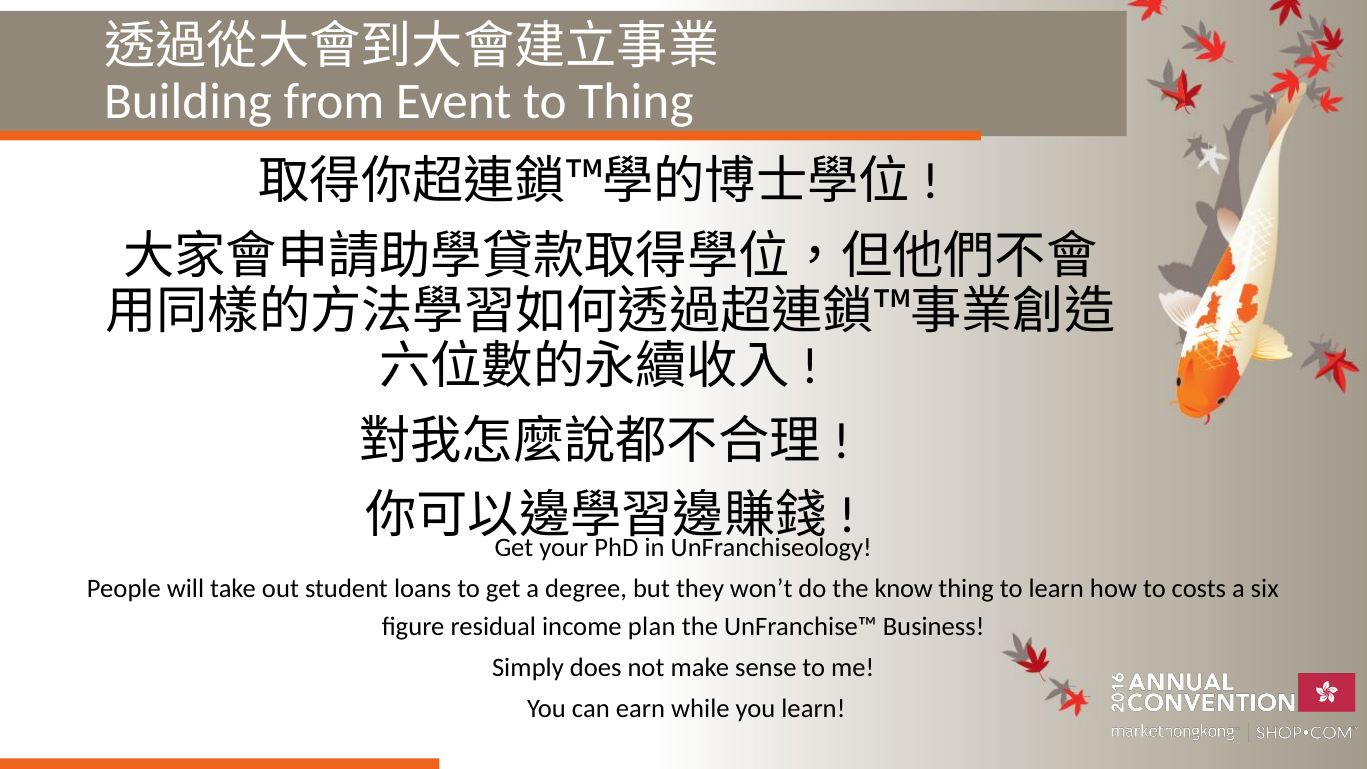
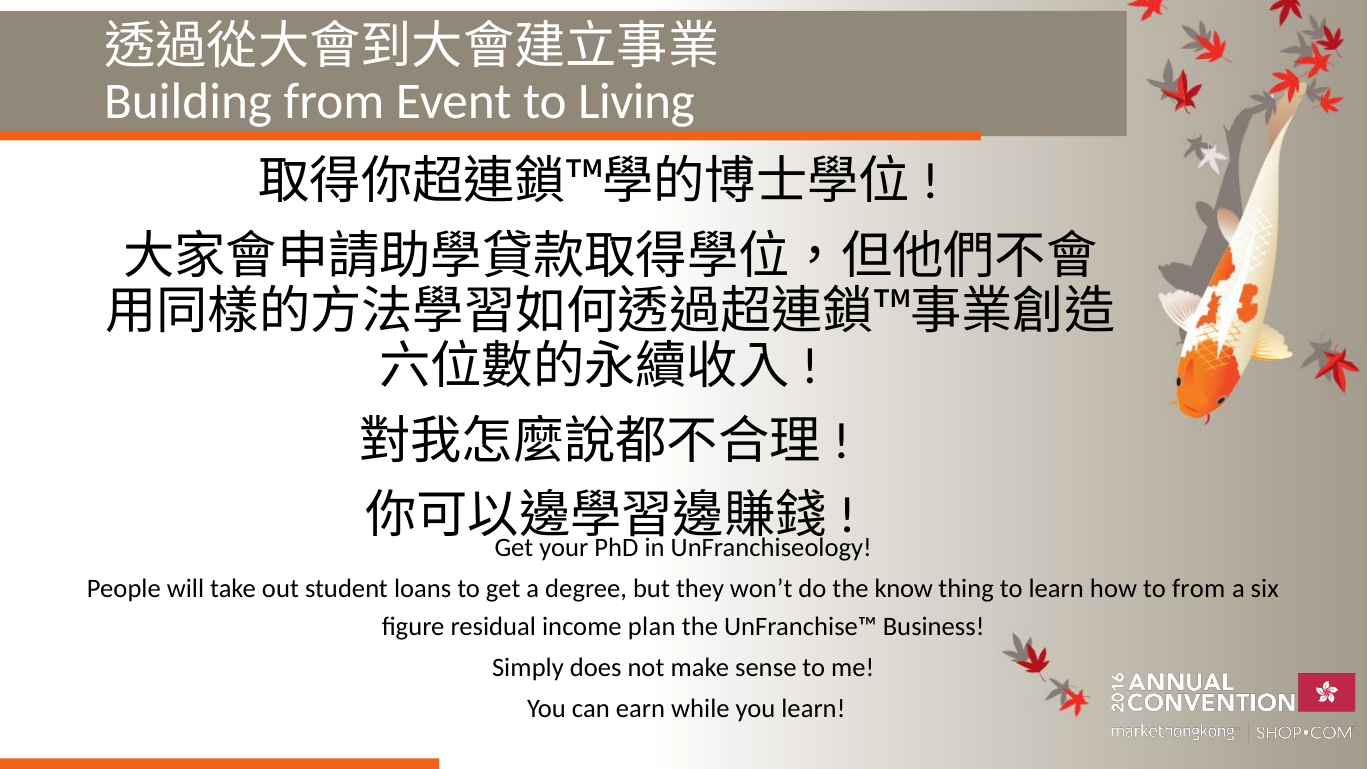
to Thing: Thing -> Living
to costs: costs -> from
